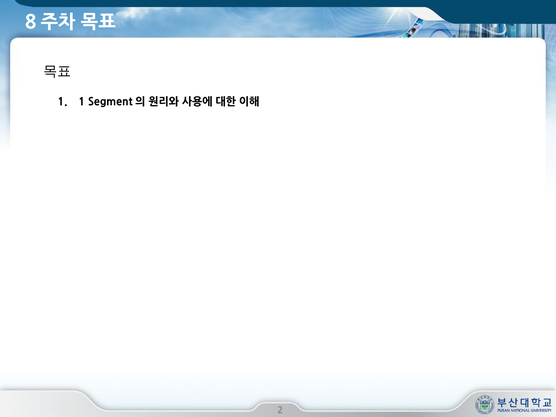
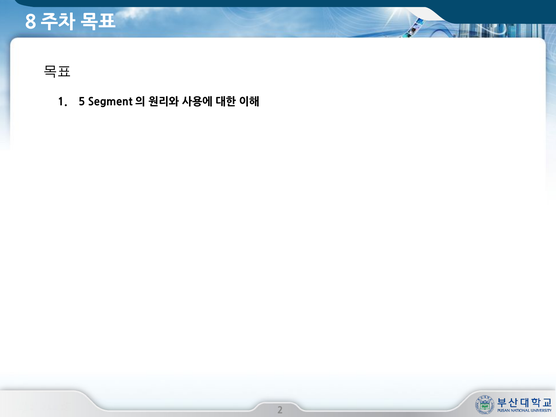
1 at (82, 102): 1 -> 5
